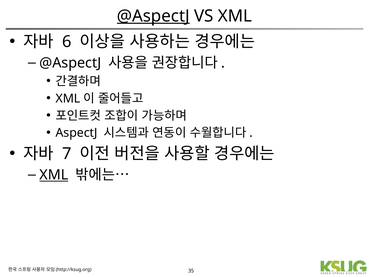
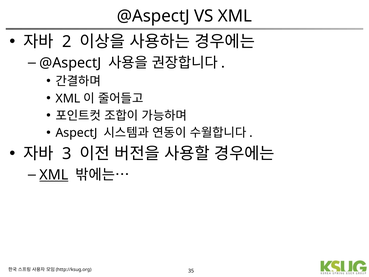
@AspectJ at (153, 16) underline: present -> none
6: 6 -> 2
7: 7 -> 3
